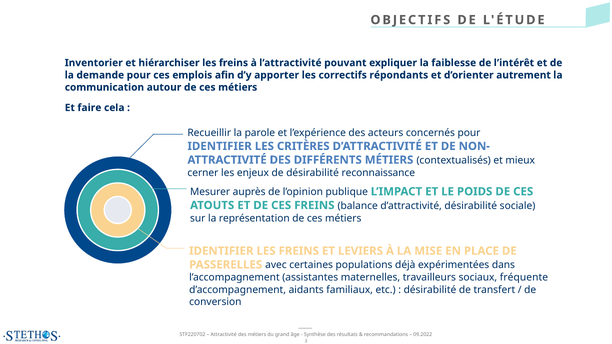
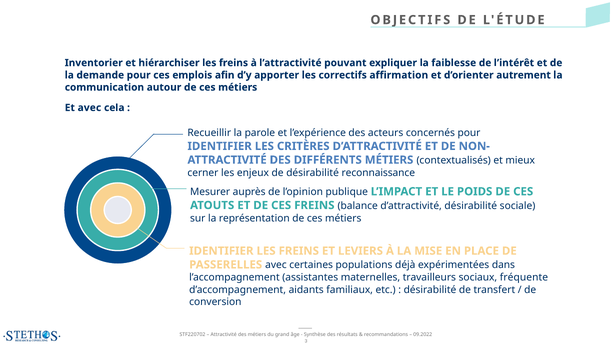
répondants: répondants -> affirmation
Et faire: faire -> avec
